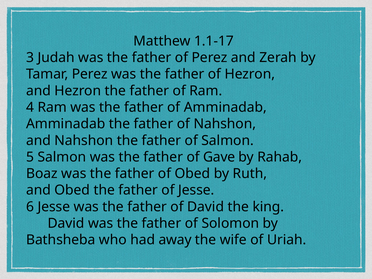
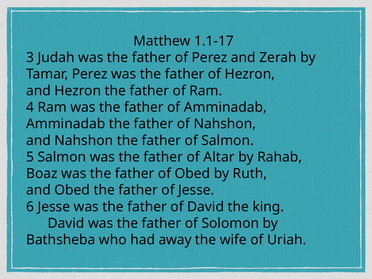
Gave: Gave -> Altar
